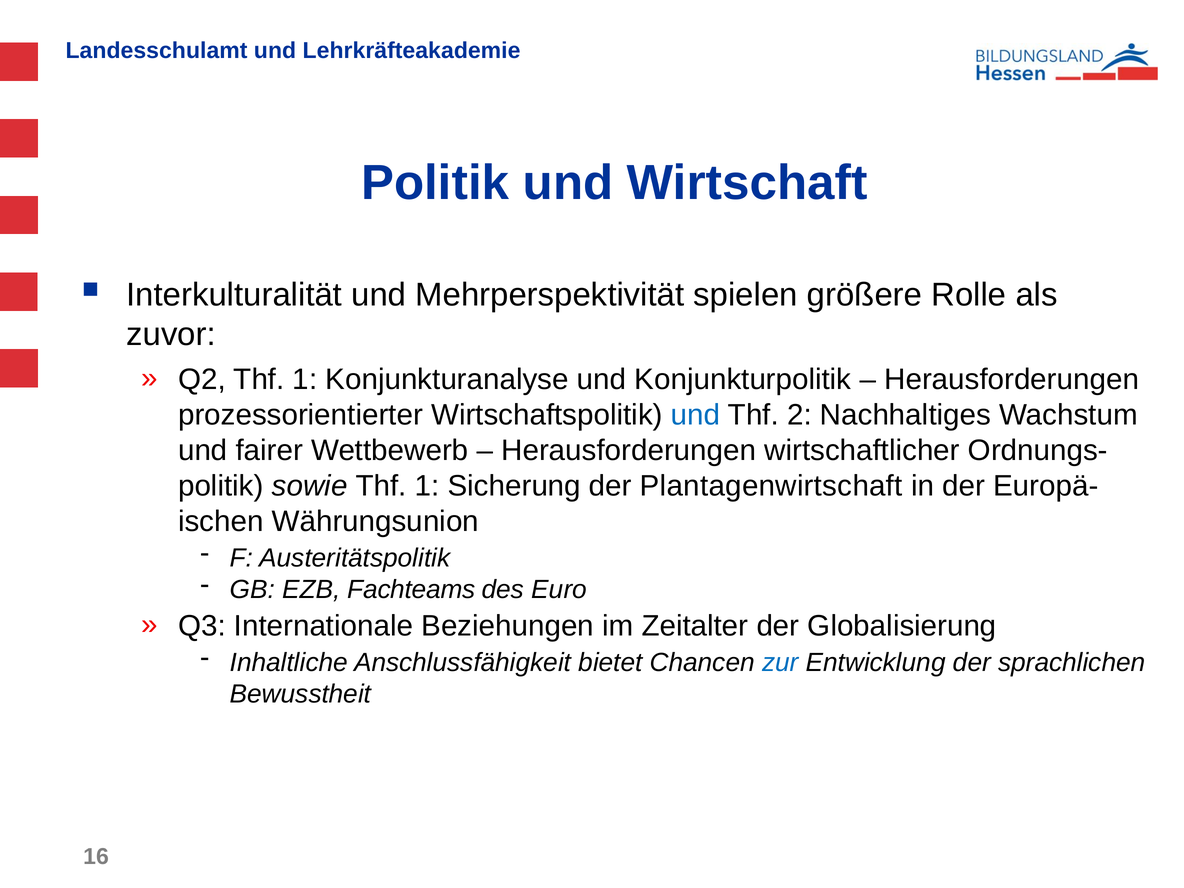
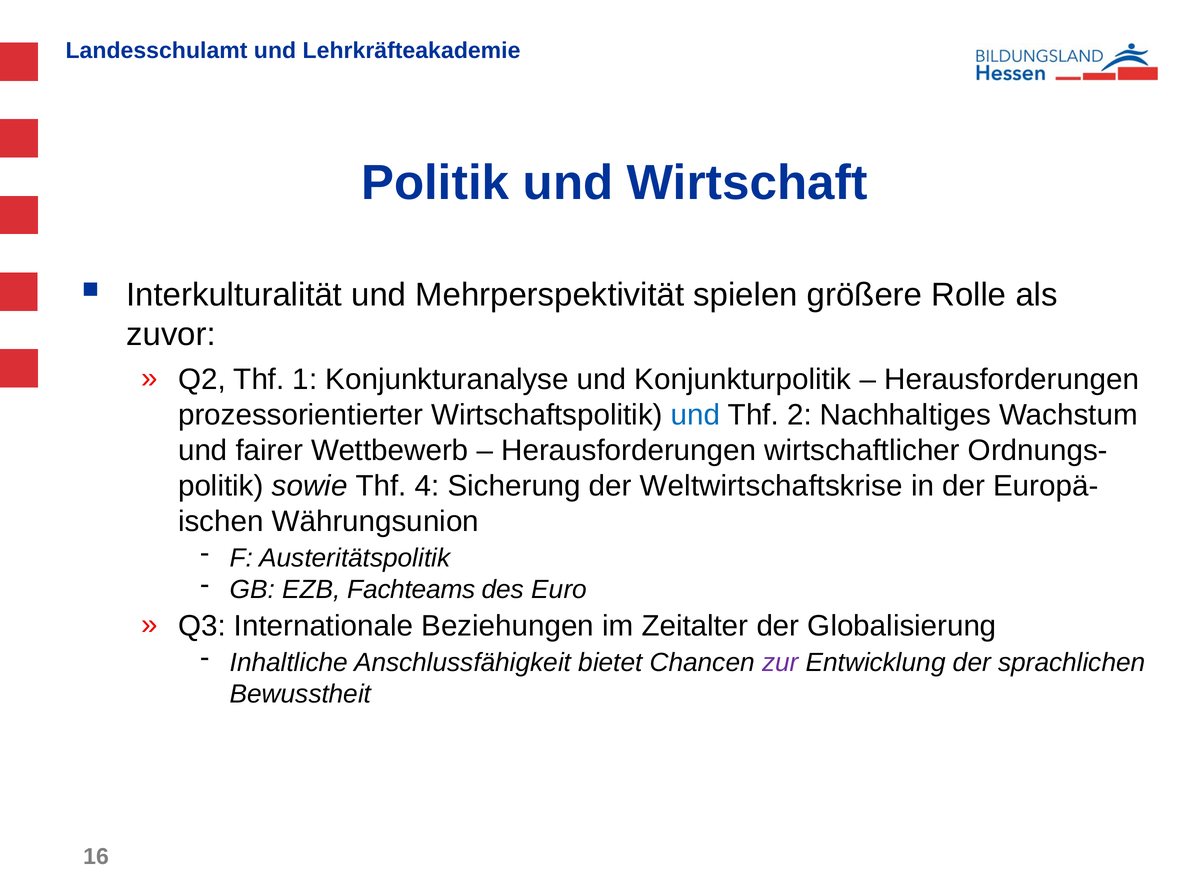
sowie Thf 1: 1 -> 4
Plantagenwirtschaft: Plantagenwirtschaft -> Weltwirtschaftskrise
zur colour: blue -> purple
